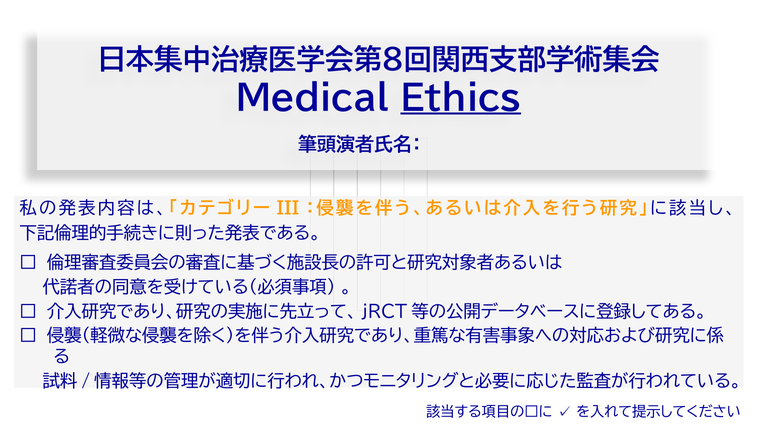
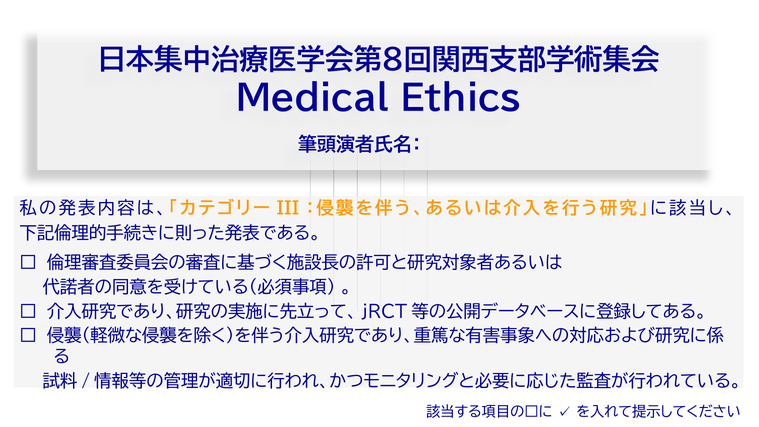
Ethics underline: present -> none
